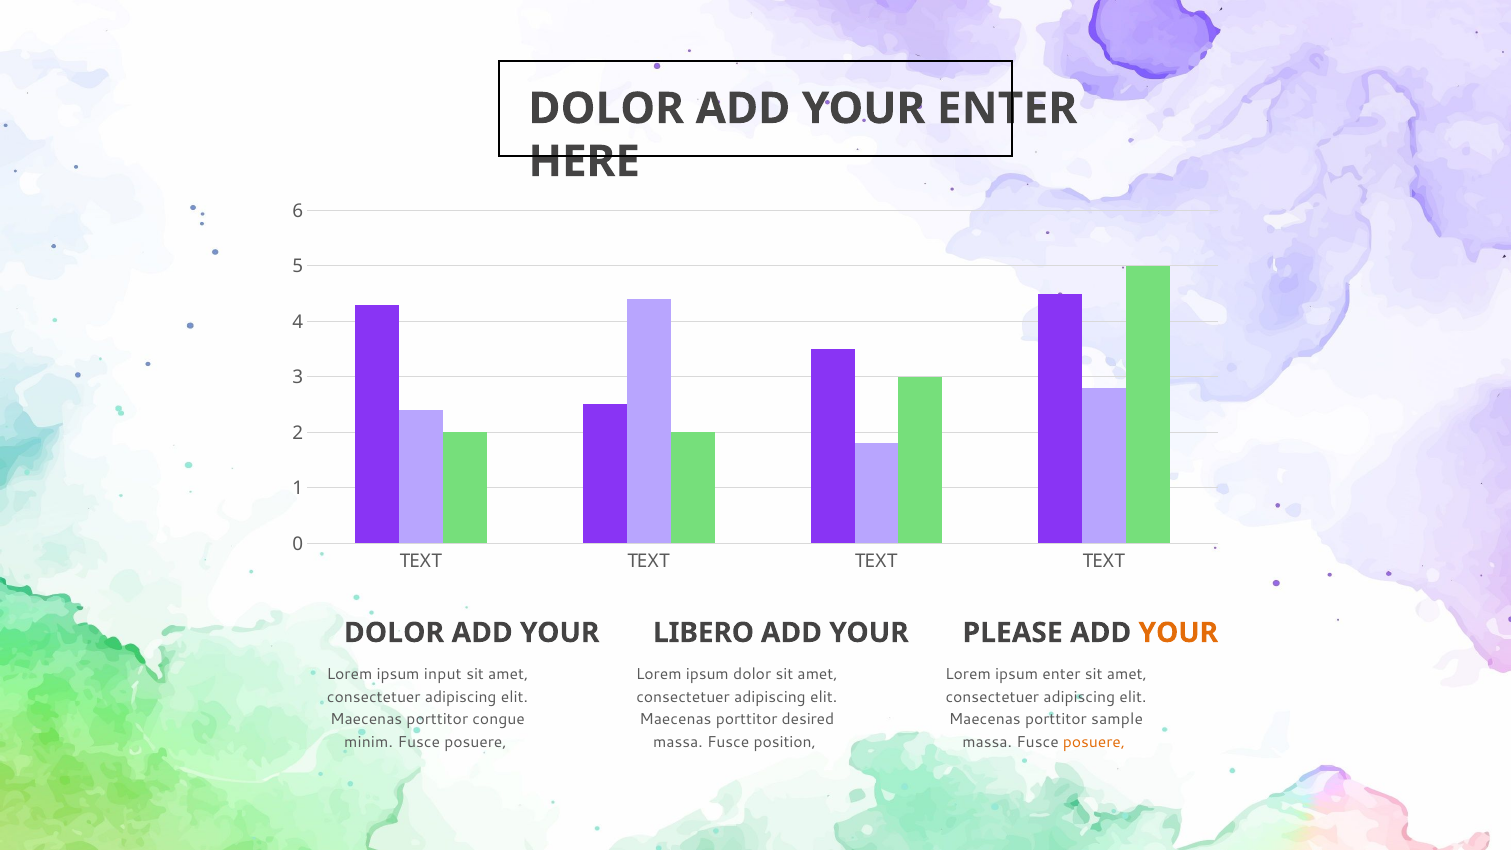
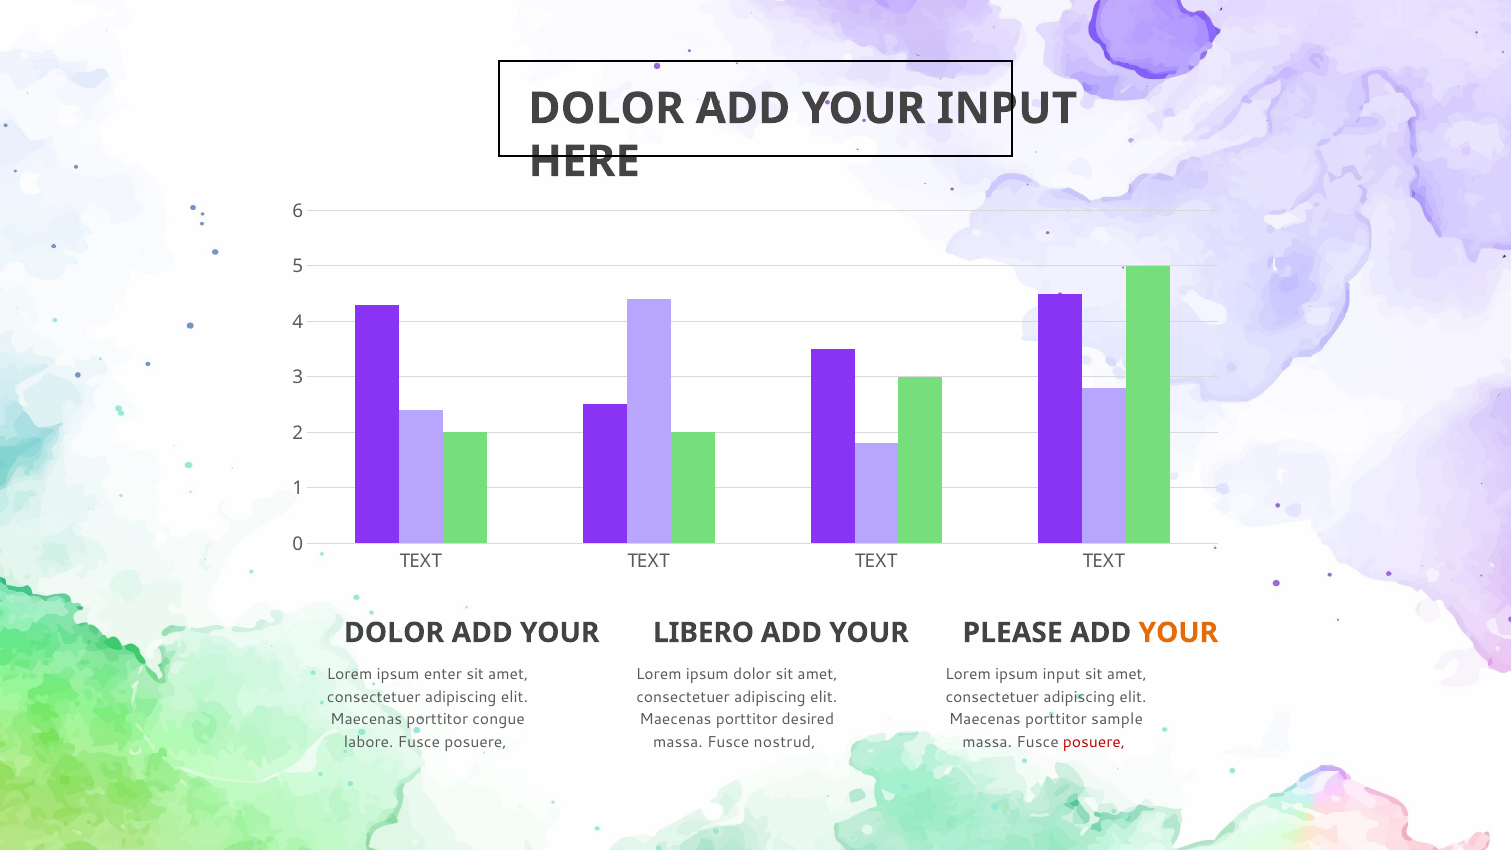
YOUR ENTER: ENTER -> INPUT
input: input -> enter
ipsum enter: enter -> input
minim: minim -> labore
position: position -> nostrud
posuere at (1094, 742) colour: orange -> red
